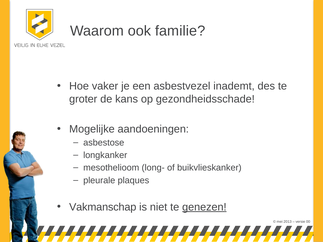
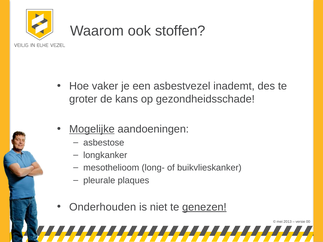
familie: familie -> stoffen
Mogelijke underline: none -> present
Vakmanschap: Vakmanschap -> Onderhouden
